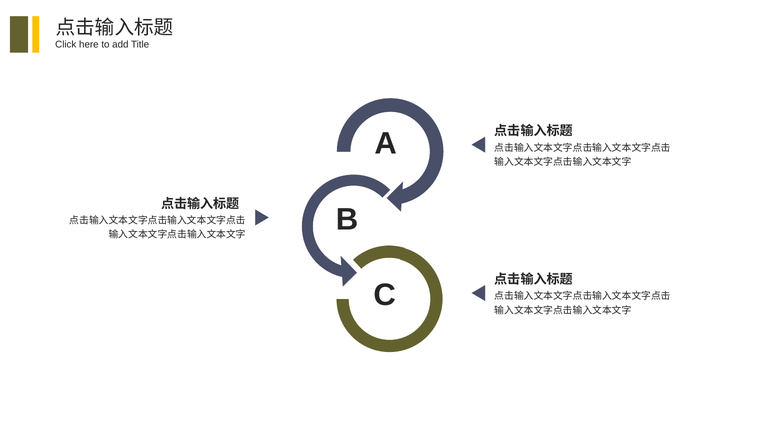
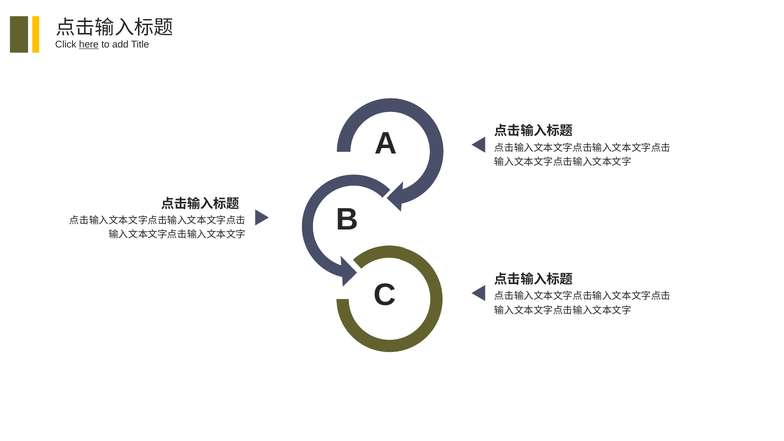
here underline: none -> present
